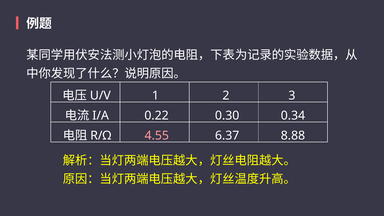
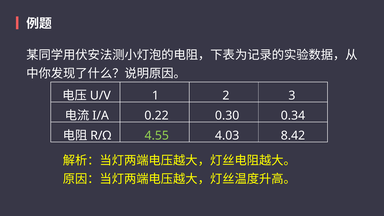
4.55 colour: pink -> light green
6.37: 6.37 -> 4.03
8.88: 8.88 -> 8.42
